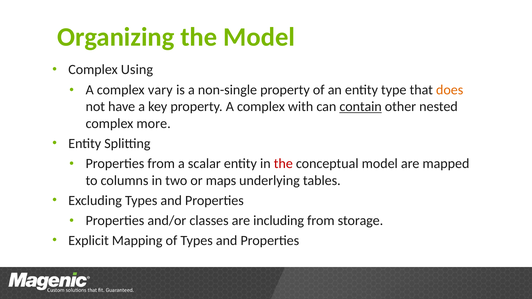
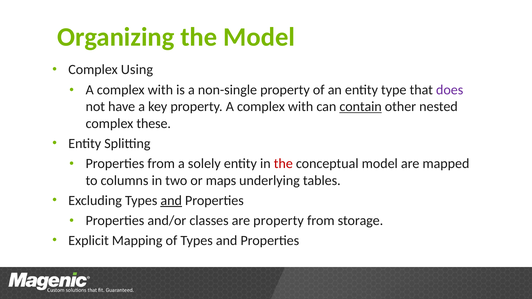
vary at (160, 90): vary -> with
does colour: orange -> purple
more: more -> these
scalar: scalar -> solely
and at (171, 201) underline: none -> present
are including: including -> property
